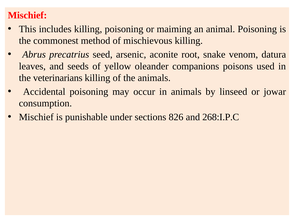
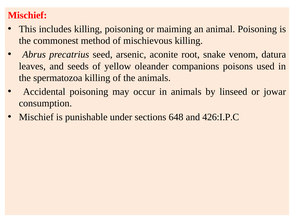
veterinarians: veterinarians -> spermatozoa
826: 826 -> 648
268:I.P.C: 268:I.P.C -> 426:I.P.C
